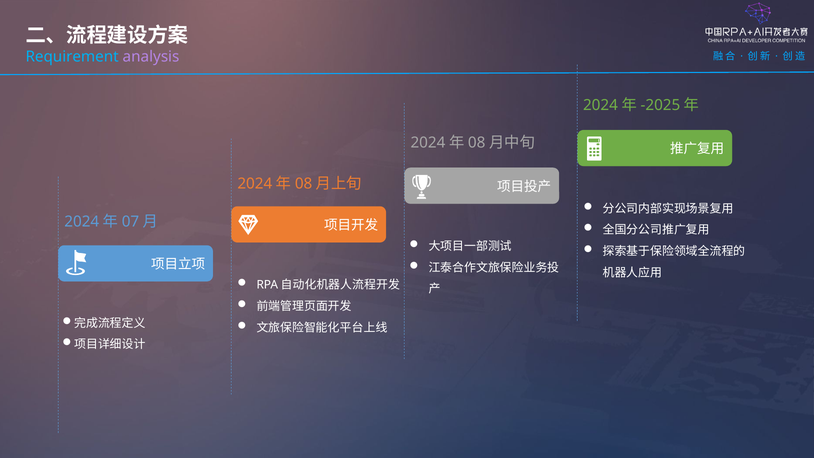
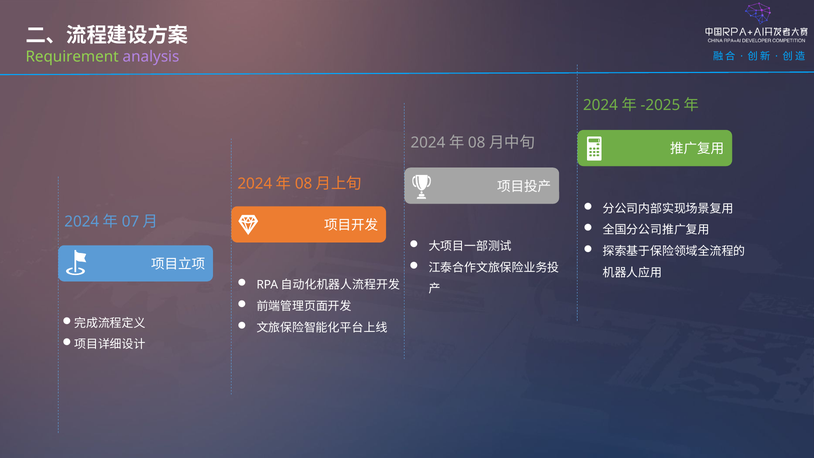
Requirement colour: light blue -> light green
